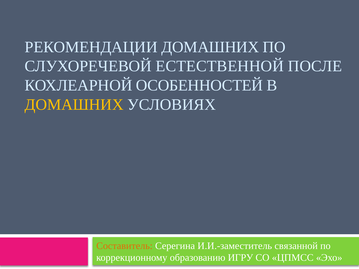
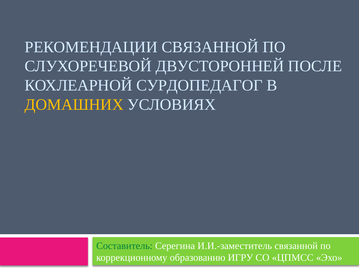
РЕКОМЕНДАЦИИ ДОМАШНИХ: ДОМАШНИХ -> СВЯЗАННОЙ
ЕСТЕСТВЕННОЙ: ЕСТЕСТВЕННОЙ -> ДВУСТОРОННЕЙ
ОСОБЕННОСТЕЙ: ОСОБЕННОСТЕЙ -> СУРДОПЕДАГОГ
Составитель colour: orange -> green
